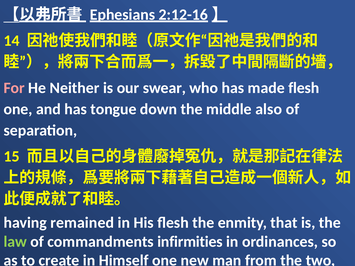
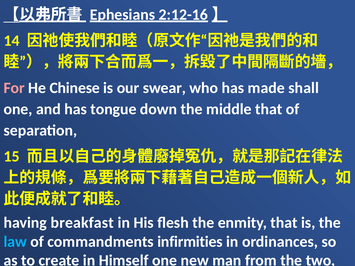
Neither: Neither -> Chinese
made flesh: flesh -> shall
middle also: also -> that
remained: remained -> breakfast
law colour: light green -> light blue
